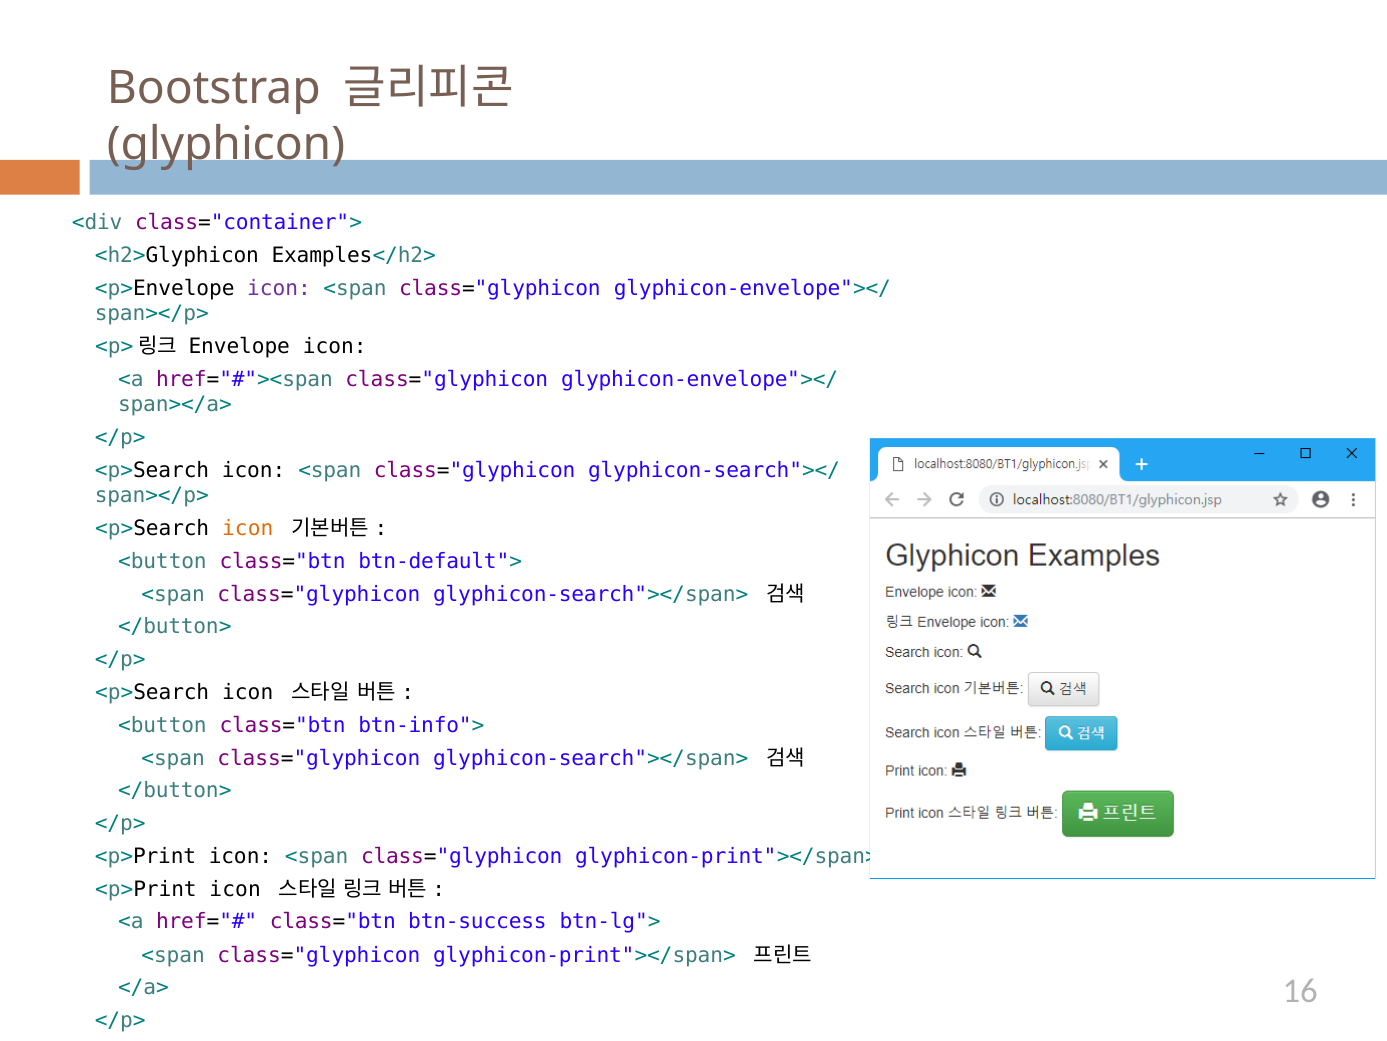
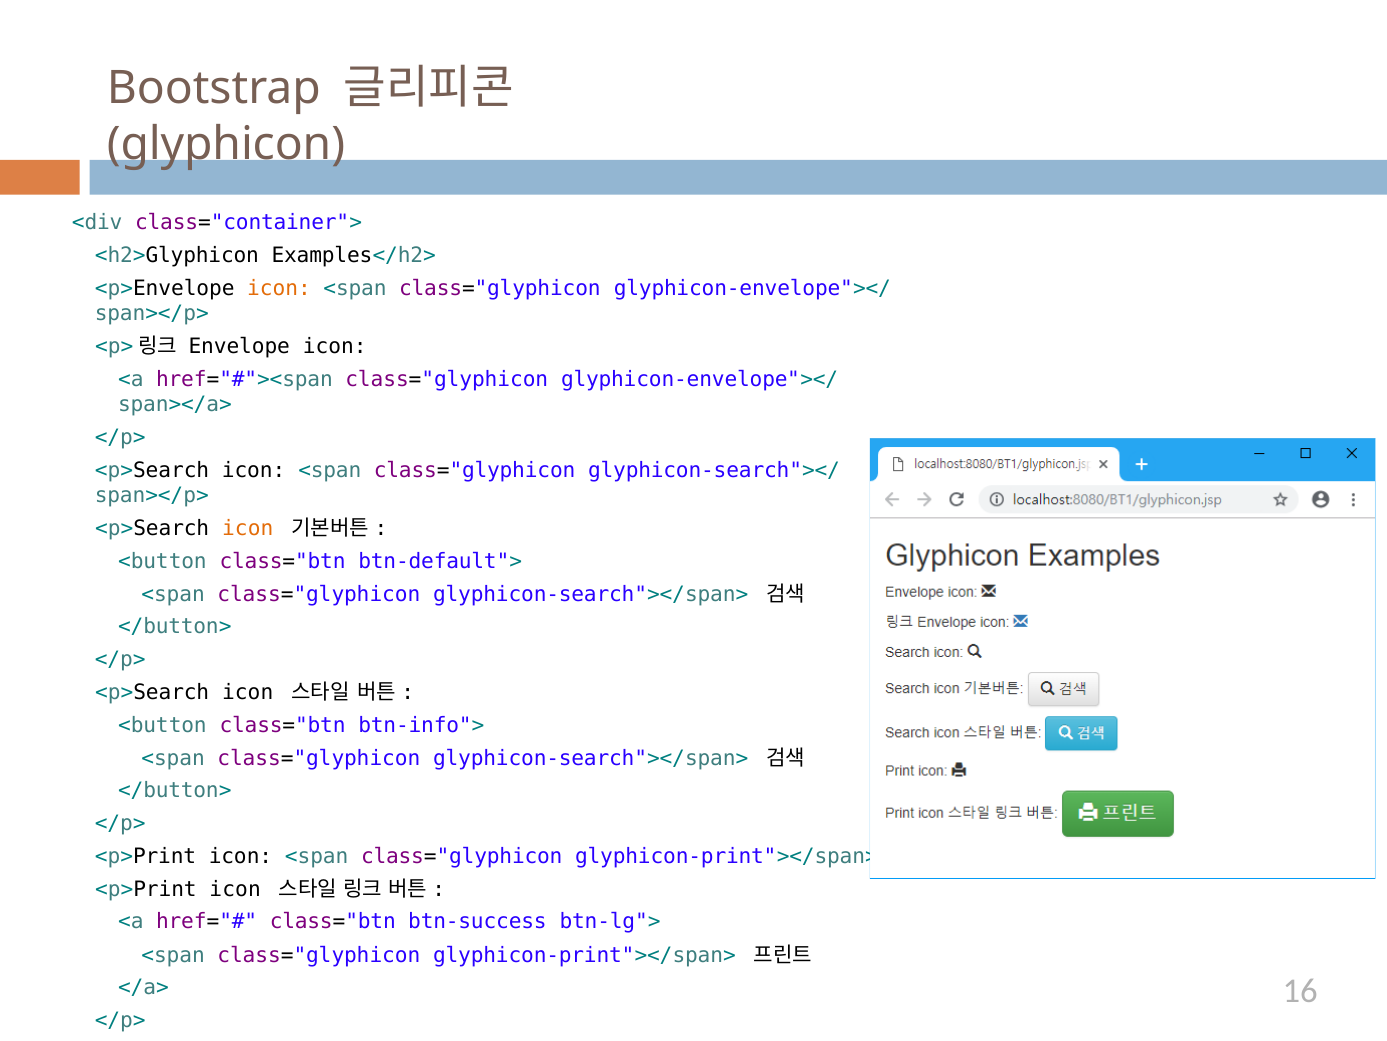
icon at (279, 288) colour: purple -> orange
